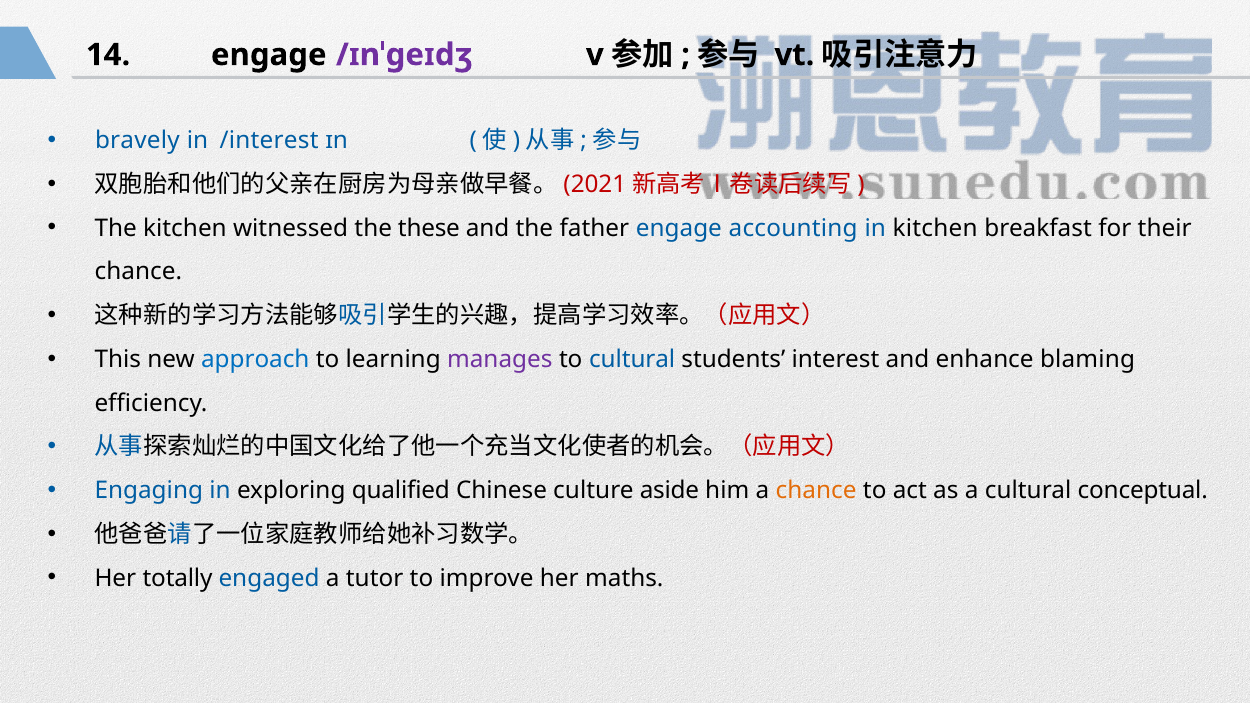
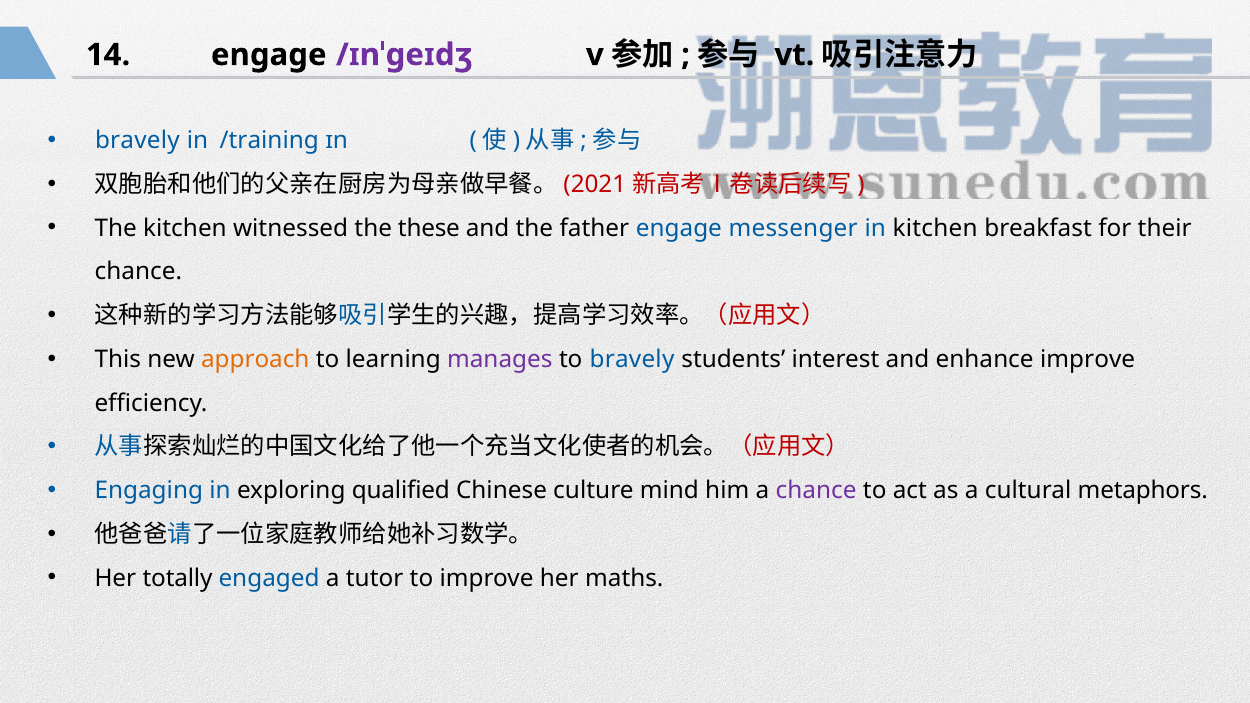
/interest: /interest -> /training
accounting: accounting -> messenger
approach colour: blue -> orange
to cultural: cultural -> bravely
enhance blaming: blaming -> improve
aside: aside -> mind
chance at (816, 491) colour: orange -> purple
conceptual: conceptual -> metaphors
